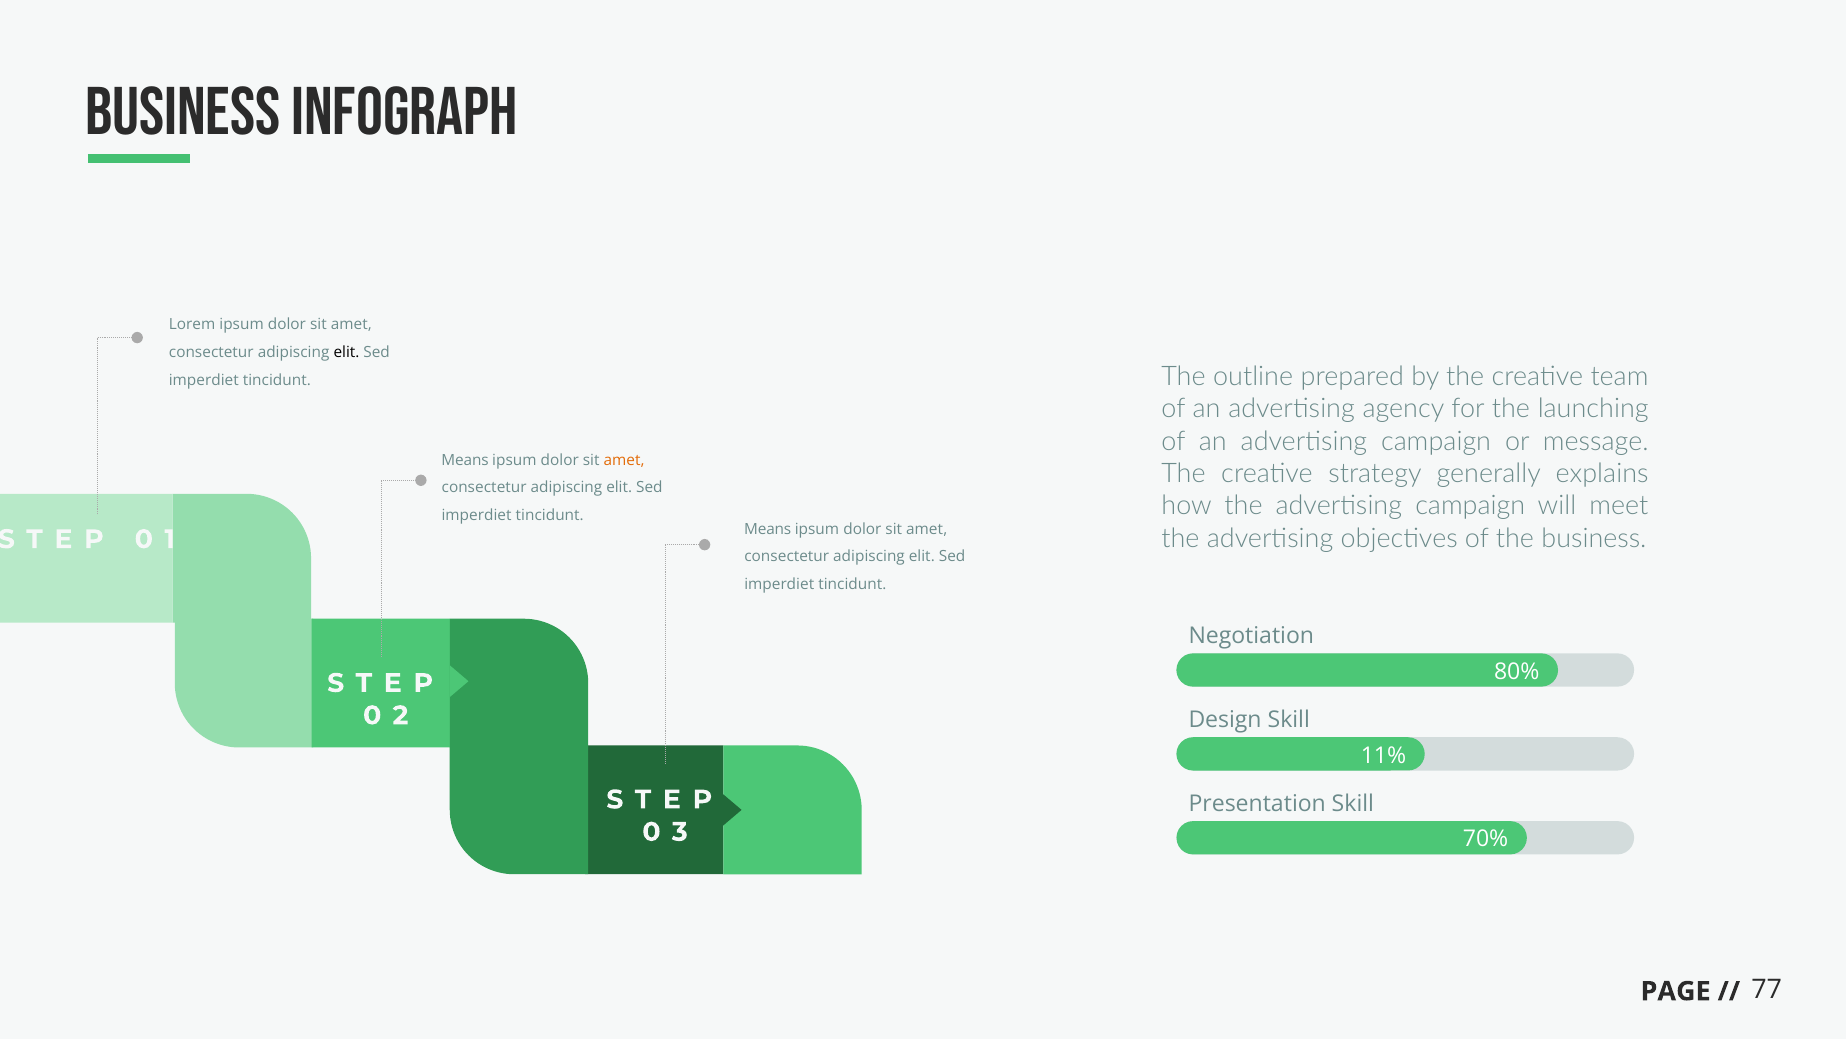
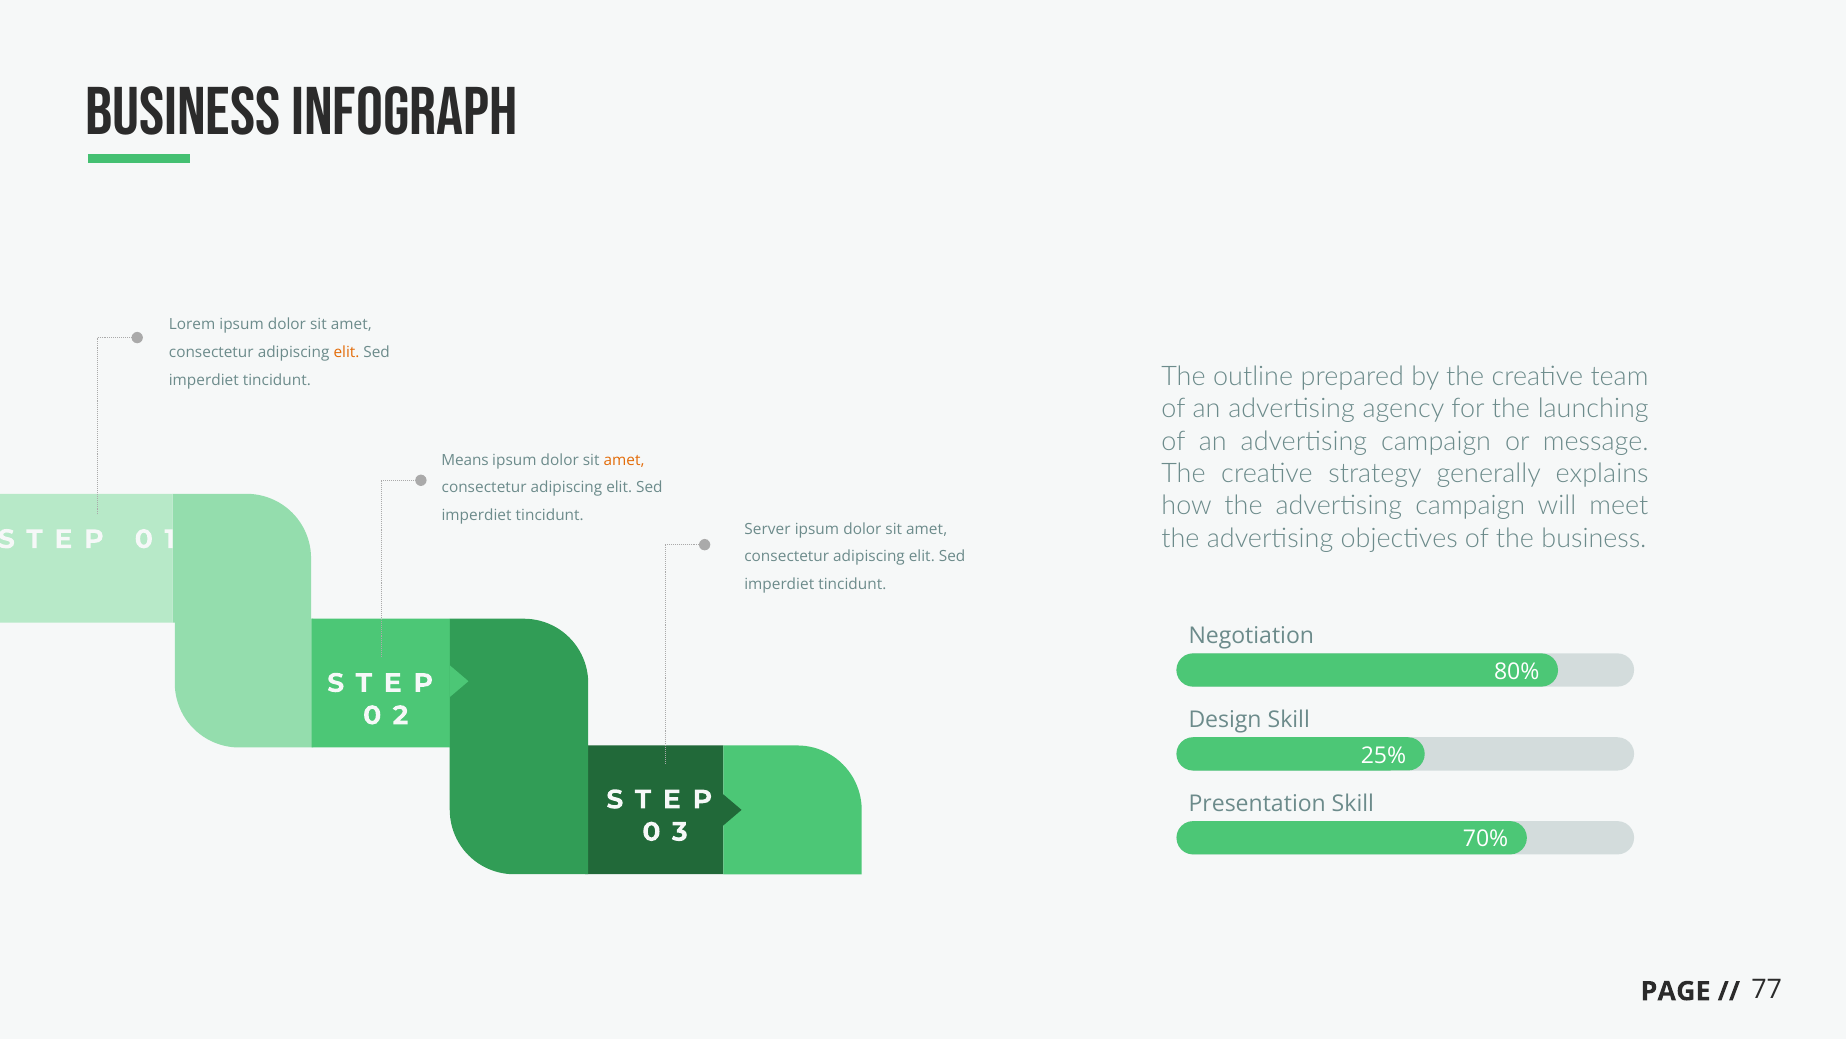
elit at (346, 352) colour: black -> orange
Means at (768, 529): Means -> Server
11%: 11% -> 25%
